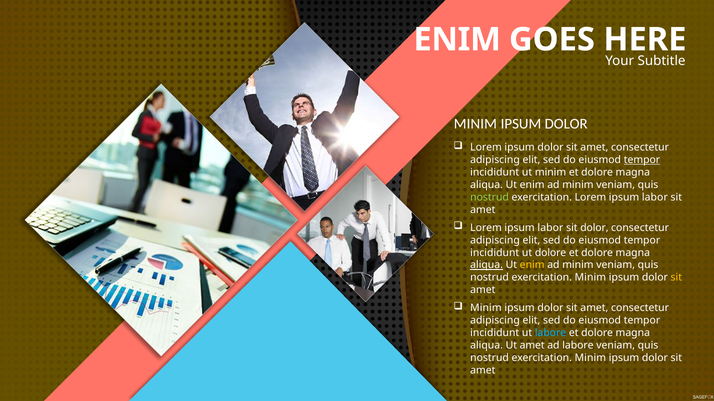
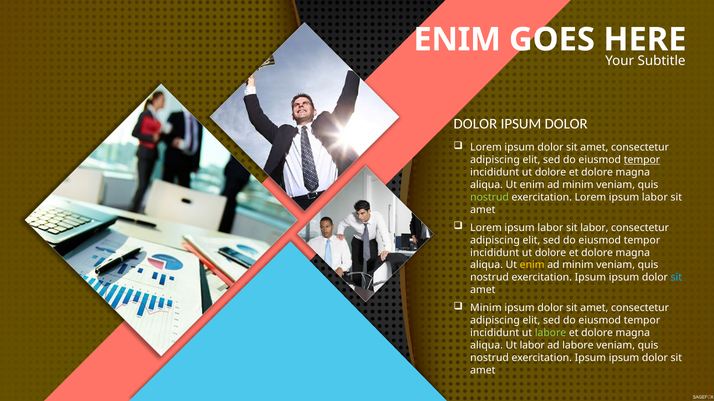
MINIM at (475, 124): MINIM -> DOLOR
minim at (551, 173): minim -> dolore
sit dolor: dolor -> labor
aliqua at (487, 265) underline: present -> none
Minim at (590, 278): Minim -> Ipsum
sit at (676, 278) colour: yellow -> light blue
labore at (551, 333) colour: light blue -> light green
Ut amet: amet -> labor
Minim at (590, 358): Minim -> Ipsum
